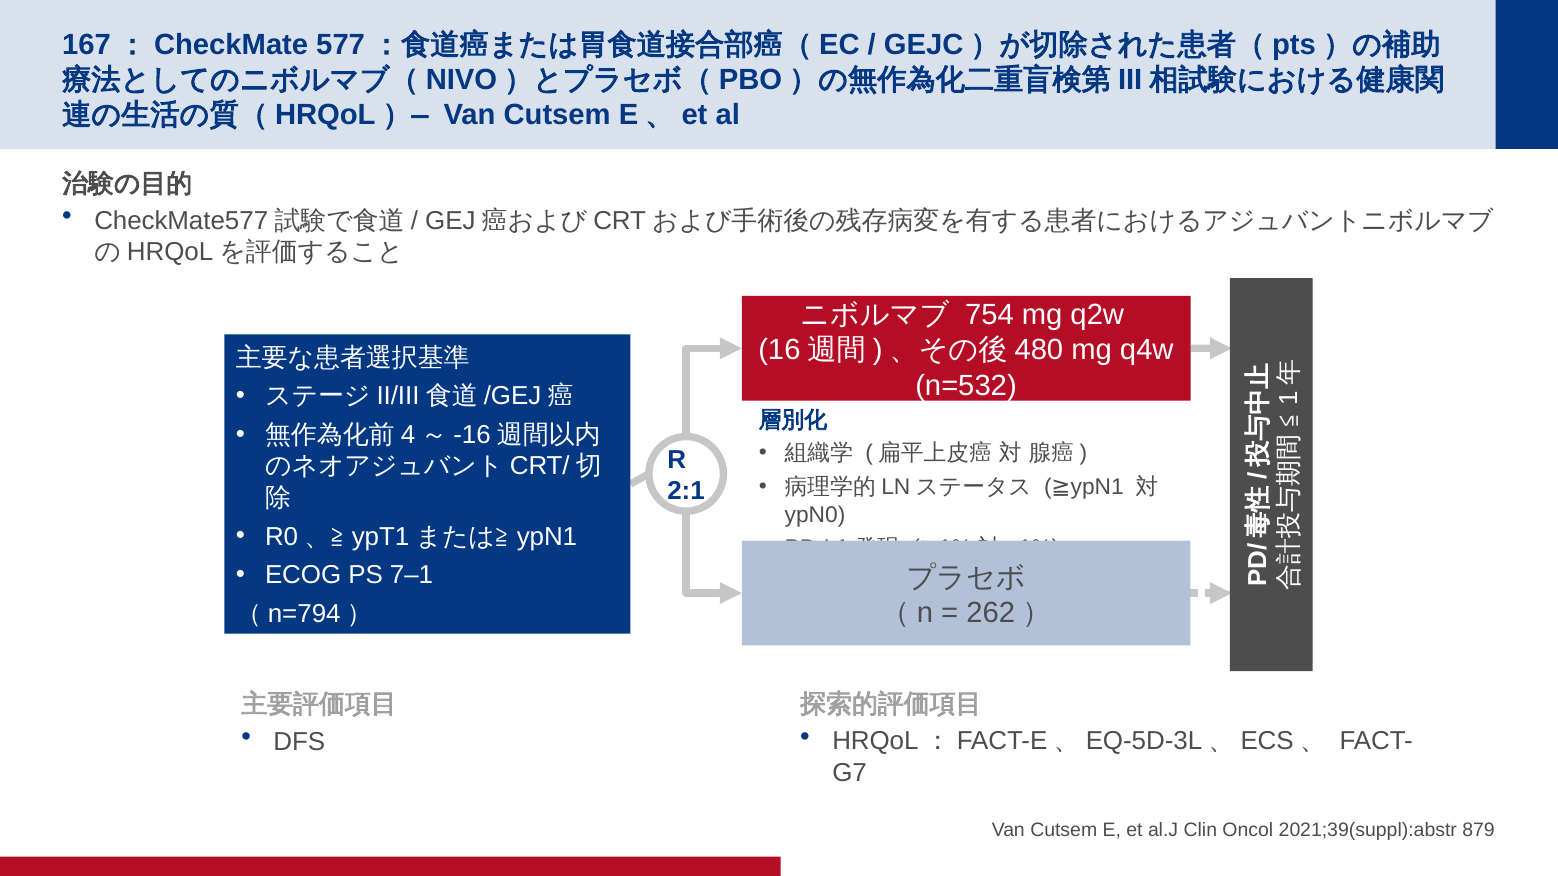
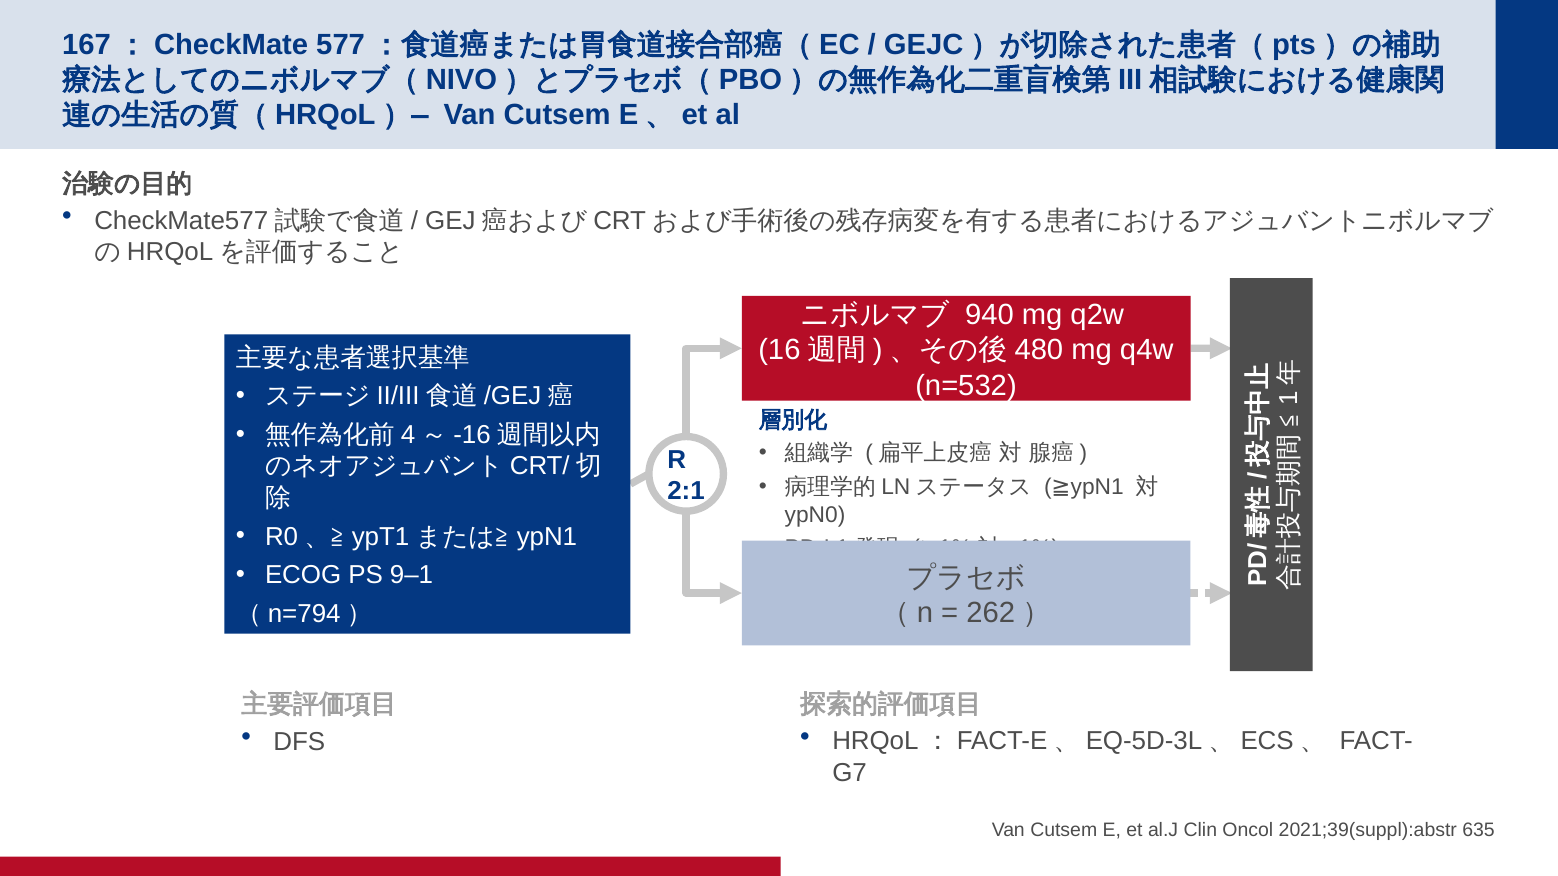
754: 754 -> 940
7–1: 7–1 -> 9–1
879: 879 -> 635
